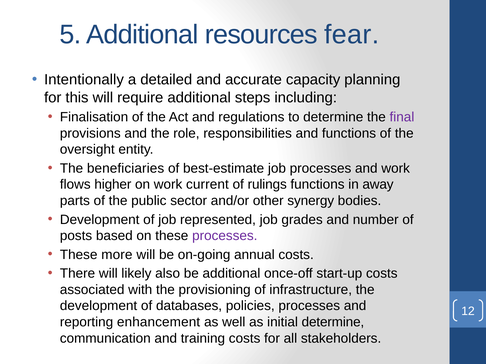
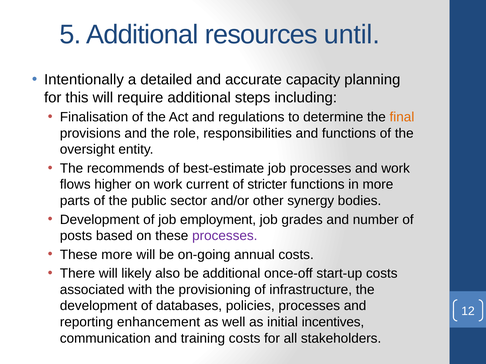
fear: fear -> until
final colour: purple -> orange
beneficiaries: beneficiaries -> recommends
rulings: rulings -> stricter
in away: away -> more
represented: represented -> employment
initial determine: determine -> incentives
